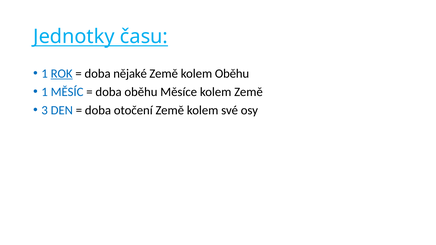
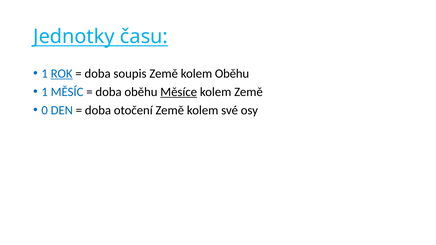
nějaké: nějaké -> soupis
Měsíce underline: none -> present
3: 3 -> 0
